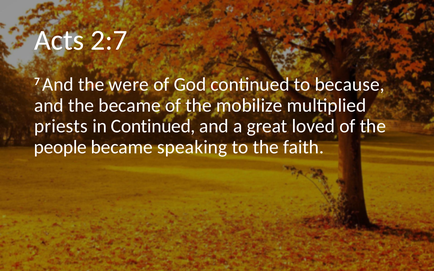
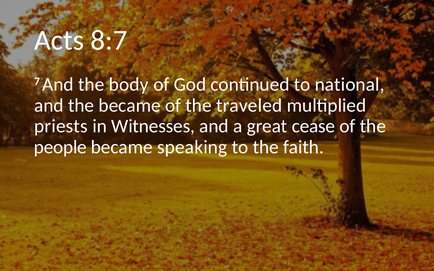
2:7: 2:7 -> 8:7
were: were -> body
because: because -> national
mobilize: mobilize -> traveled
in Continued: Continued -> Witnesses
loved: loved -> cease
